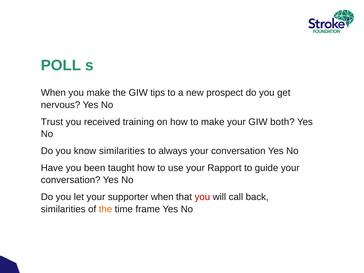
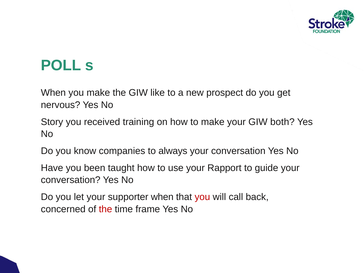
tips: tips -> like
Trust: Trust -> Story
know similarities: similarities -> companies
similarities at (63, 209): similarities -> concerned
the at (106, 209) colour: orange -> red
